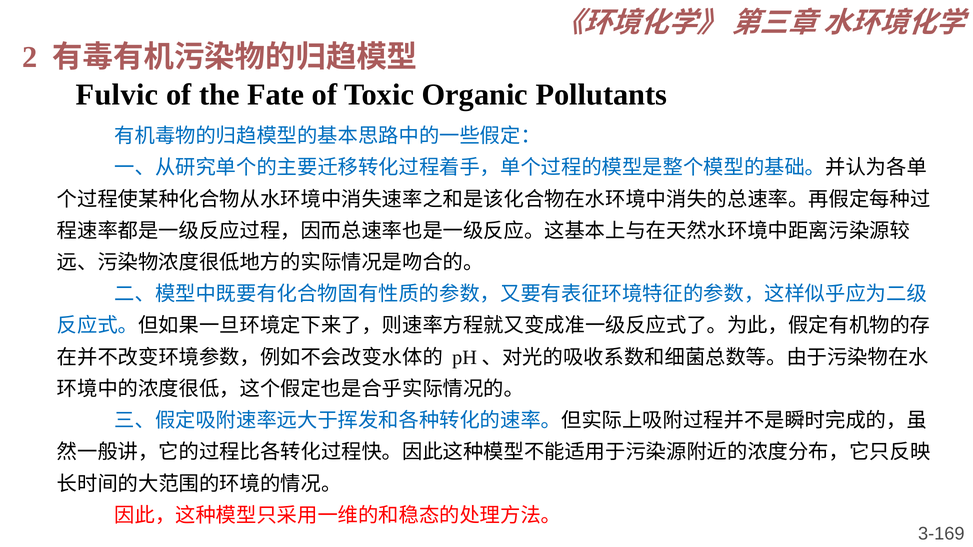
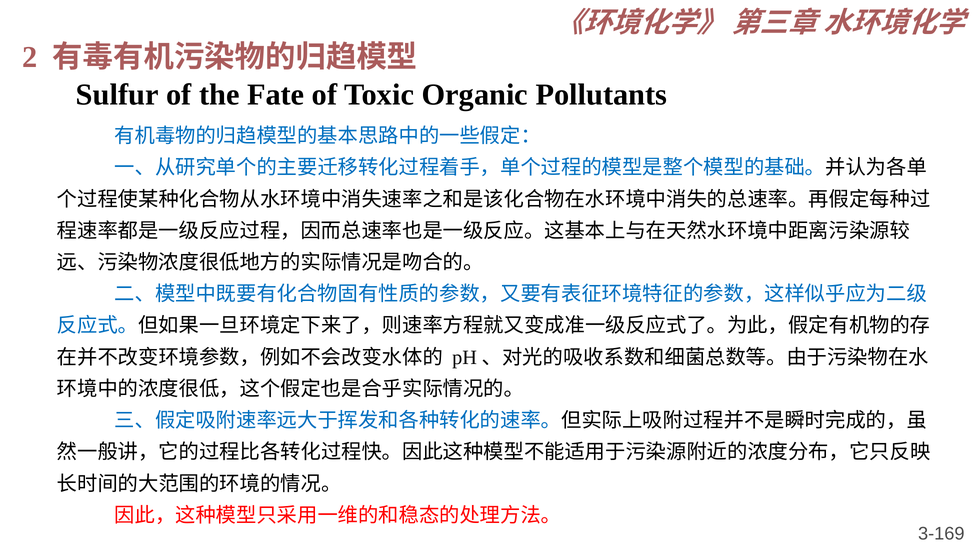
Fulvic: Fulvic -> Sulfur
